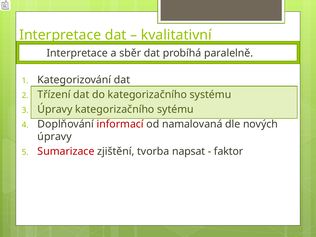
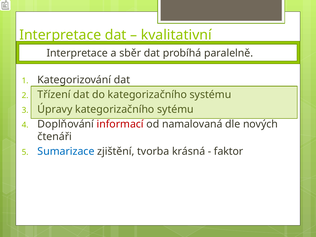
úpravy at (55, 137): úpravy -> čtenáři
Sumarizace colour: red -> blue
napsat: napsat -> krásná
